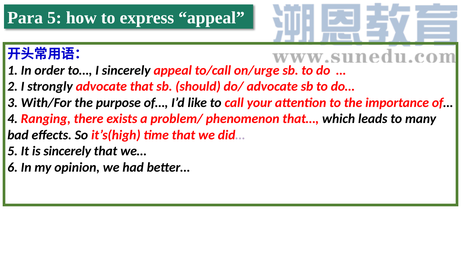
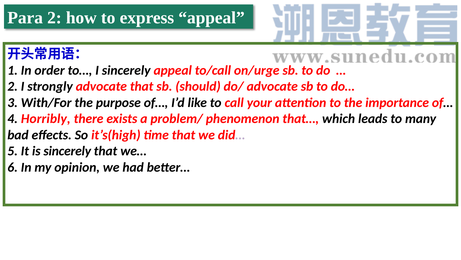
Para 5: 5 -> 2
Ranging: Ranging -> Horribly
